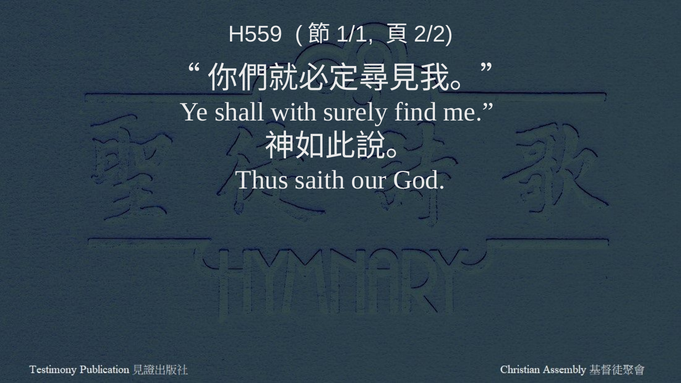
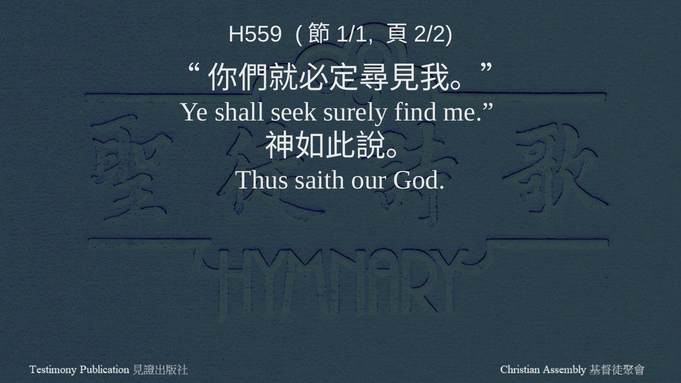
with: with -> seek
